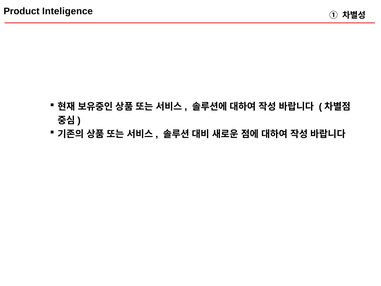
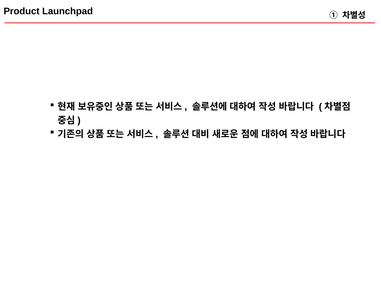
Inteligence: Inteligence -> Launchpad
